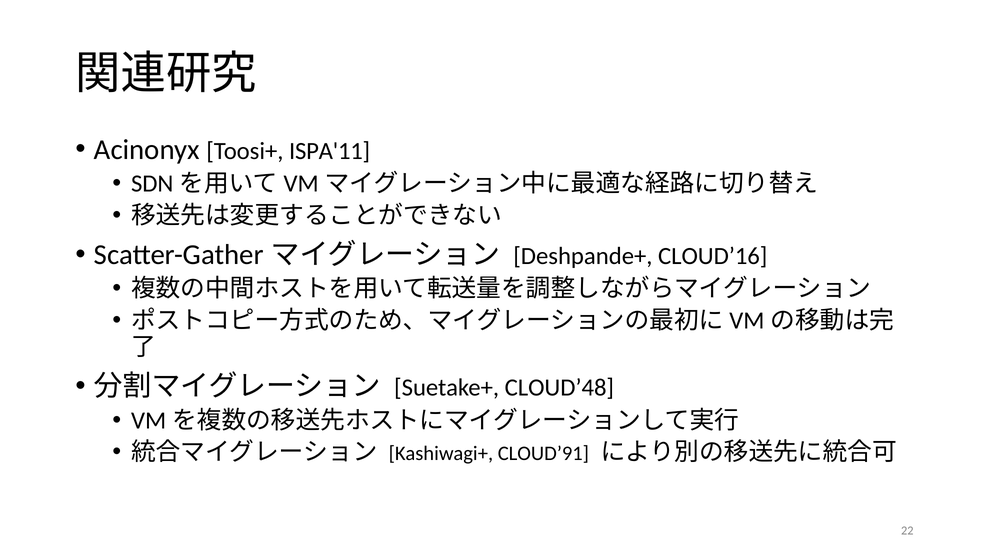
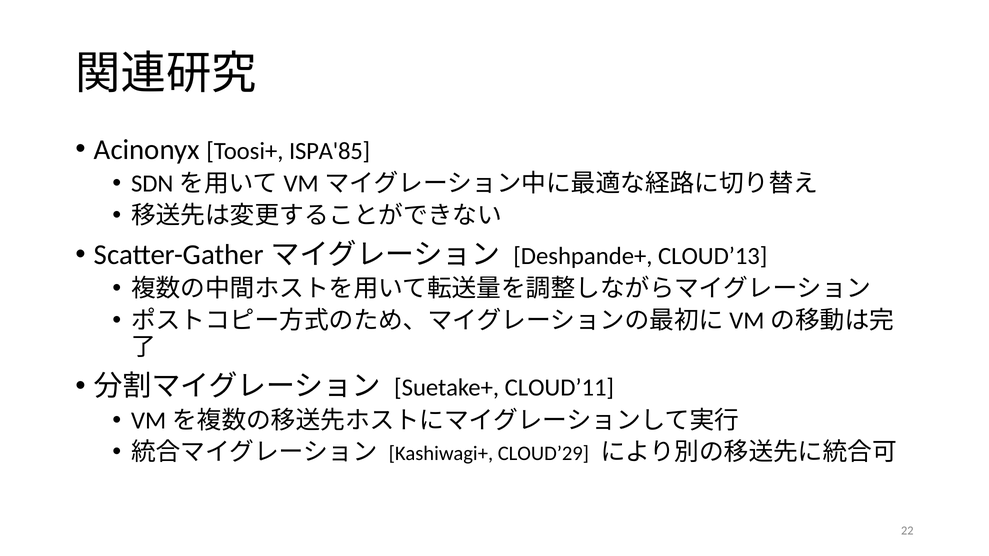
ISPA'11: ISPA'11 -> ISPA'85
CLOUD’16: CLOUD’16 -> CLOUD’13
CLOUD’48: CLOUD’48 -> CLOUD’11
CLOUD’91: CLOUD’91 -> CLOUD’29
